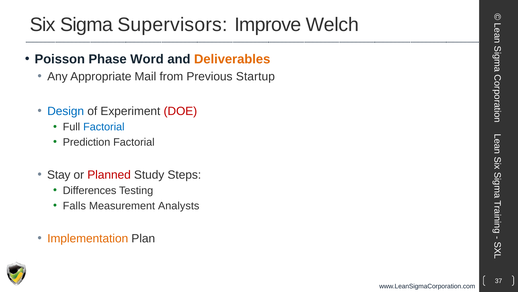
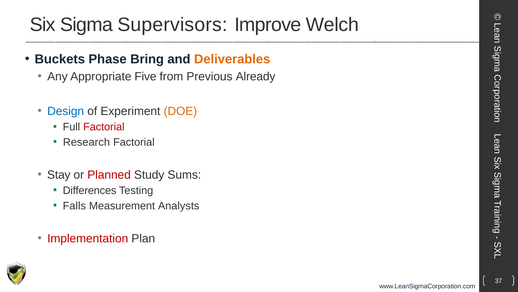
Poisson: Poisson -> Buckets
Word: Word -> Bring
Mail: Mail -> Five
Startup: Startup -> Already
DOE colour: red -> orange
Factorial at (104, 127) colour: blue -> red
Prediction: Prediction -> Research
Steps: Steps -> Sums
Implementation colour: orange -> red
